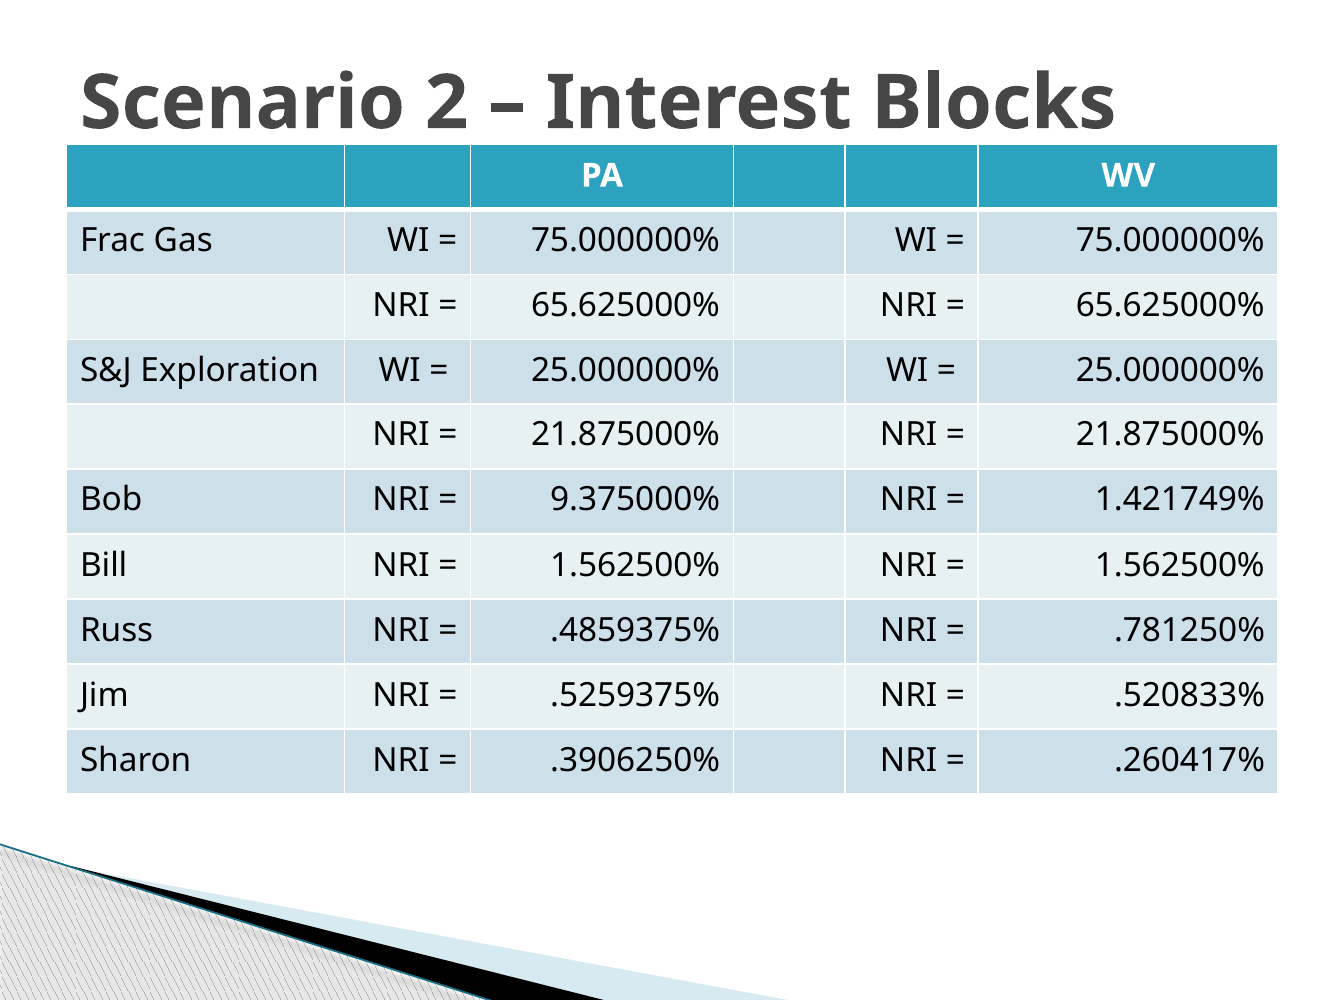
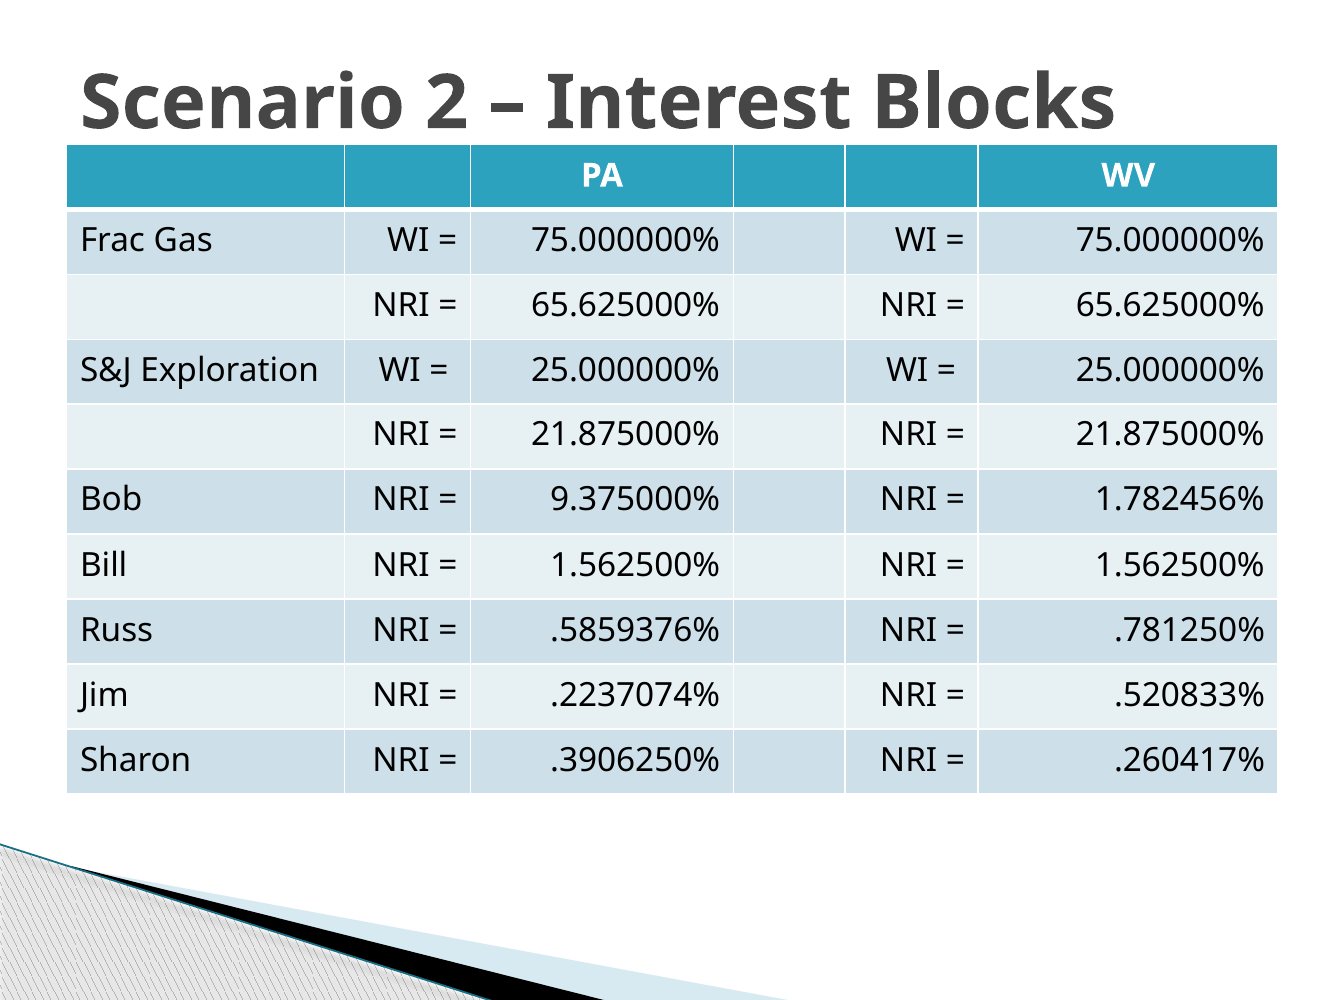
1.421749%: 1.421749% -> 1.782456%
.4859375%: .4859375% -> .5859376%
.5259375%: .5259375% -> .2237074%
